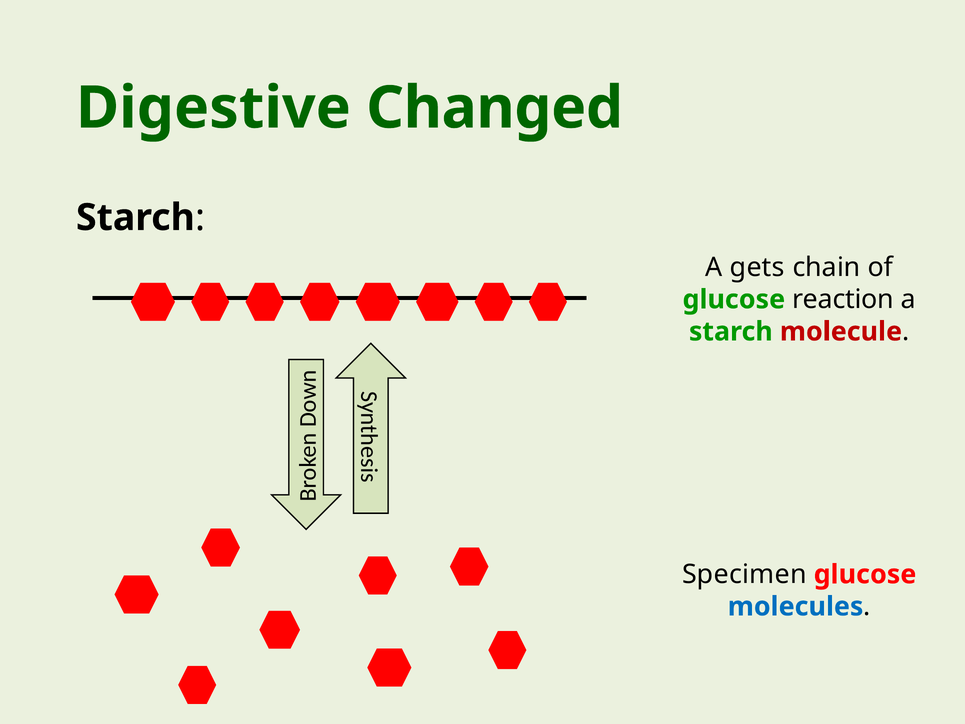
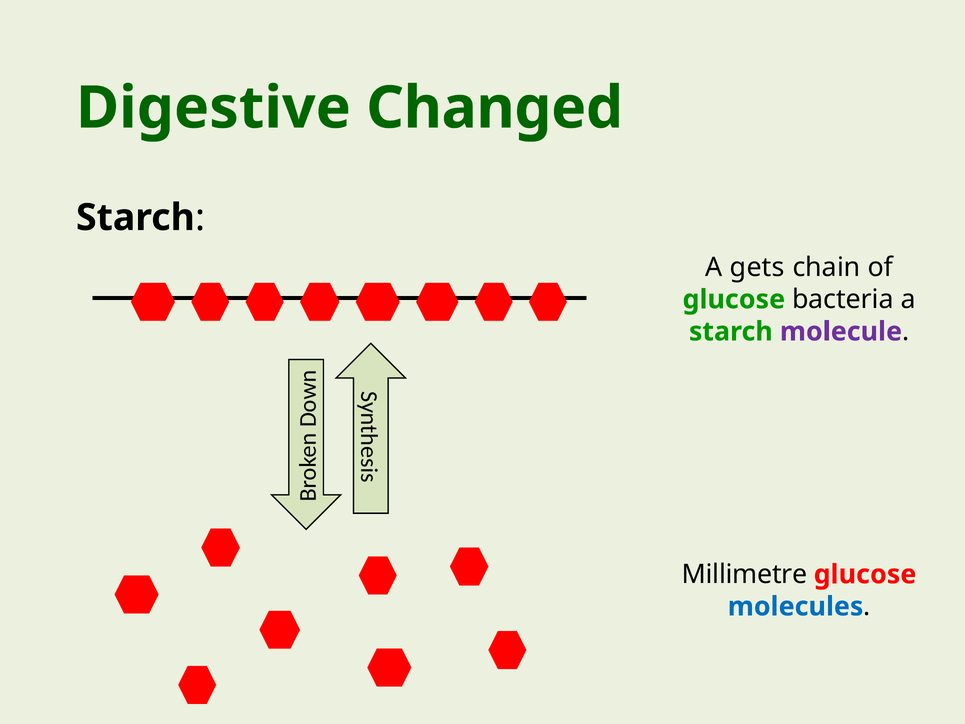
reaction: reaction -> bacteria
molecule colour: red -> purple
Specimen: Specimen -> Millimetre
